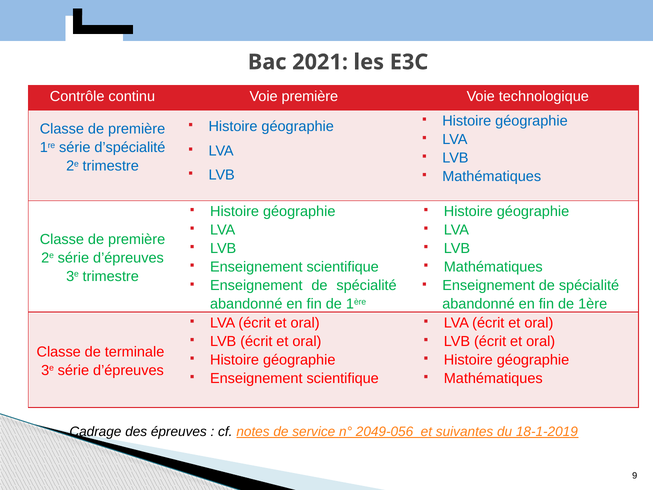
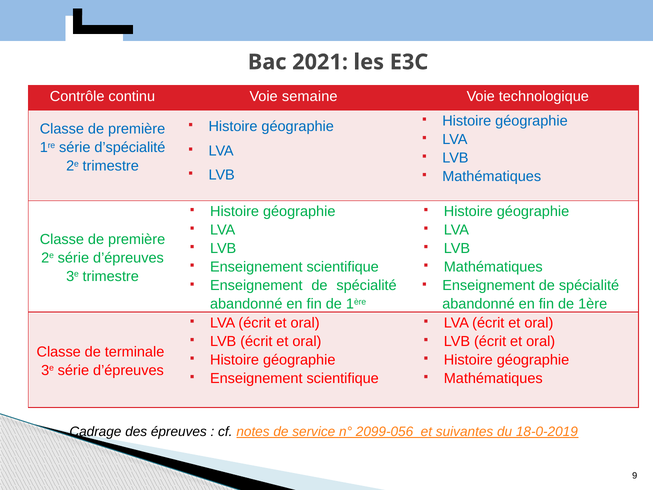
Voie première: première -> semaine
2049-056: 2049-056 -> 2099-056
18-1-2019: 18-1-2019 -> 18-0-2019
